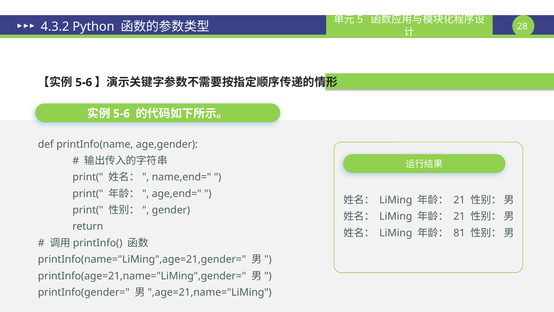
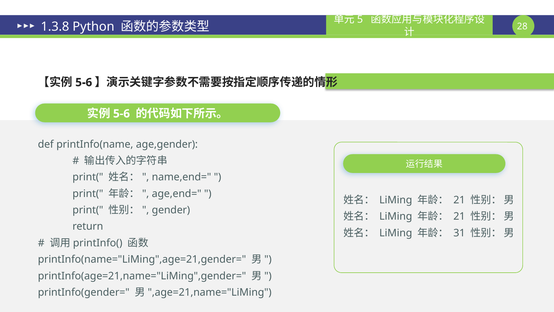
4.3.2: 4.3.2 -> 1.3.8
81: 81 -> 31
